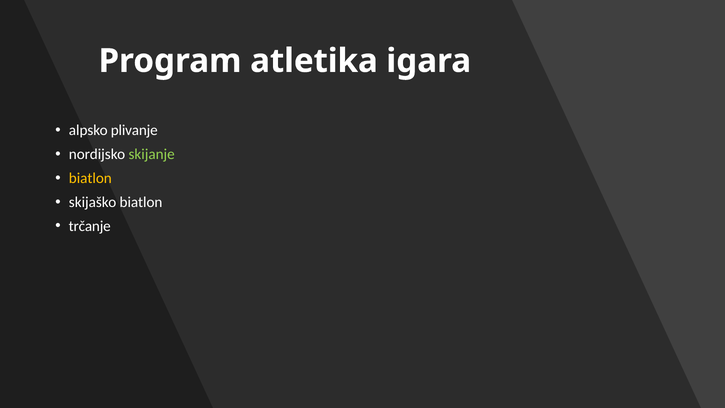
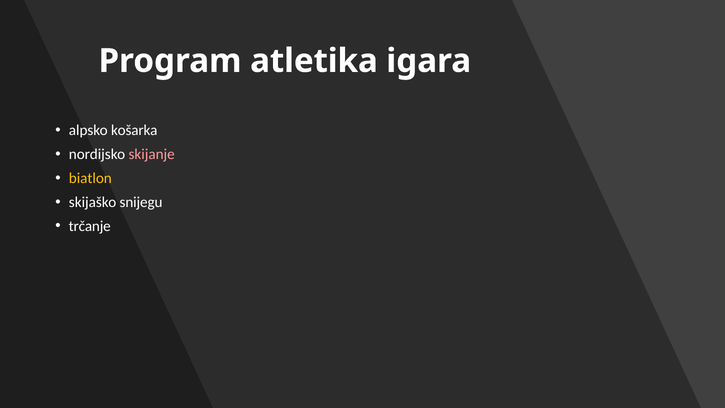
plivanje: plivanje -> košarka
skijanje colour: light green -> pink
skijaško biatlon: biatlon -> snijegu
